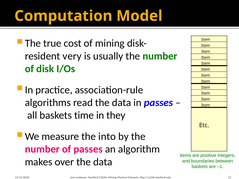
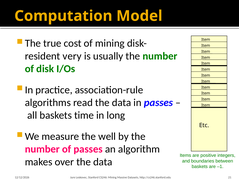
they: they -> long
into: into -> well
